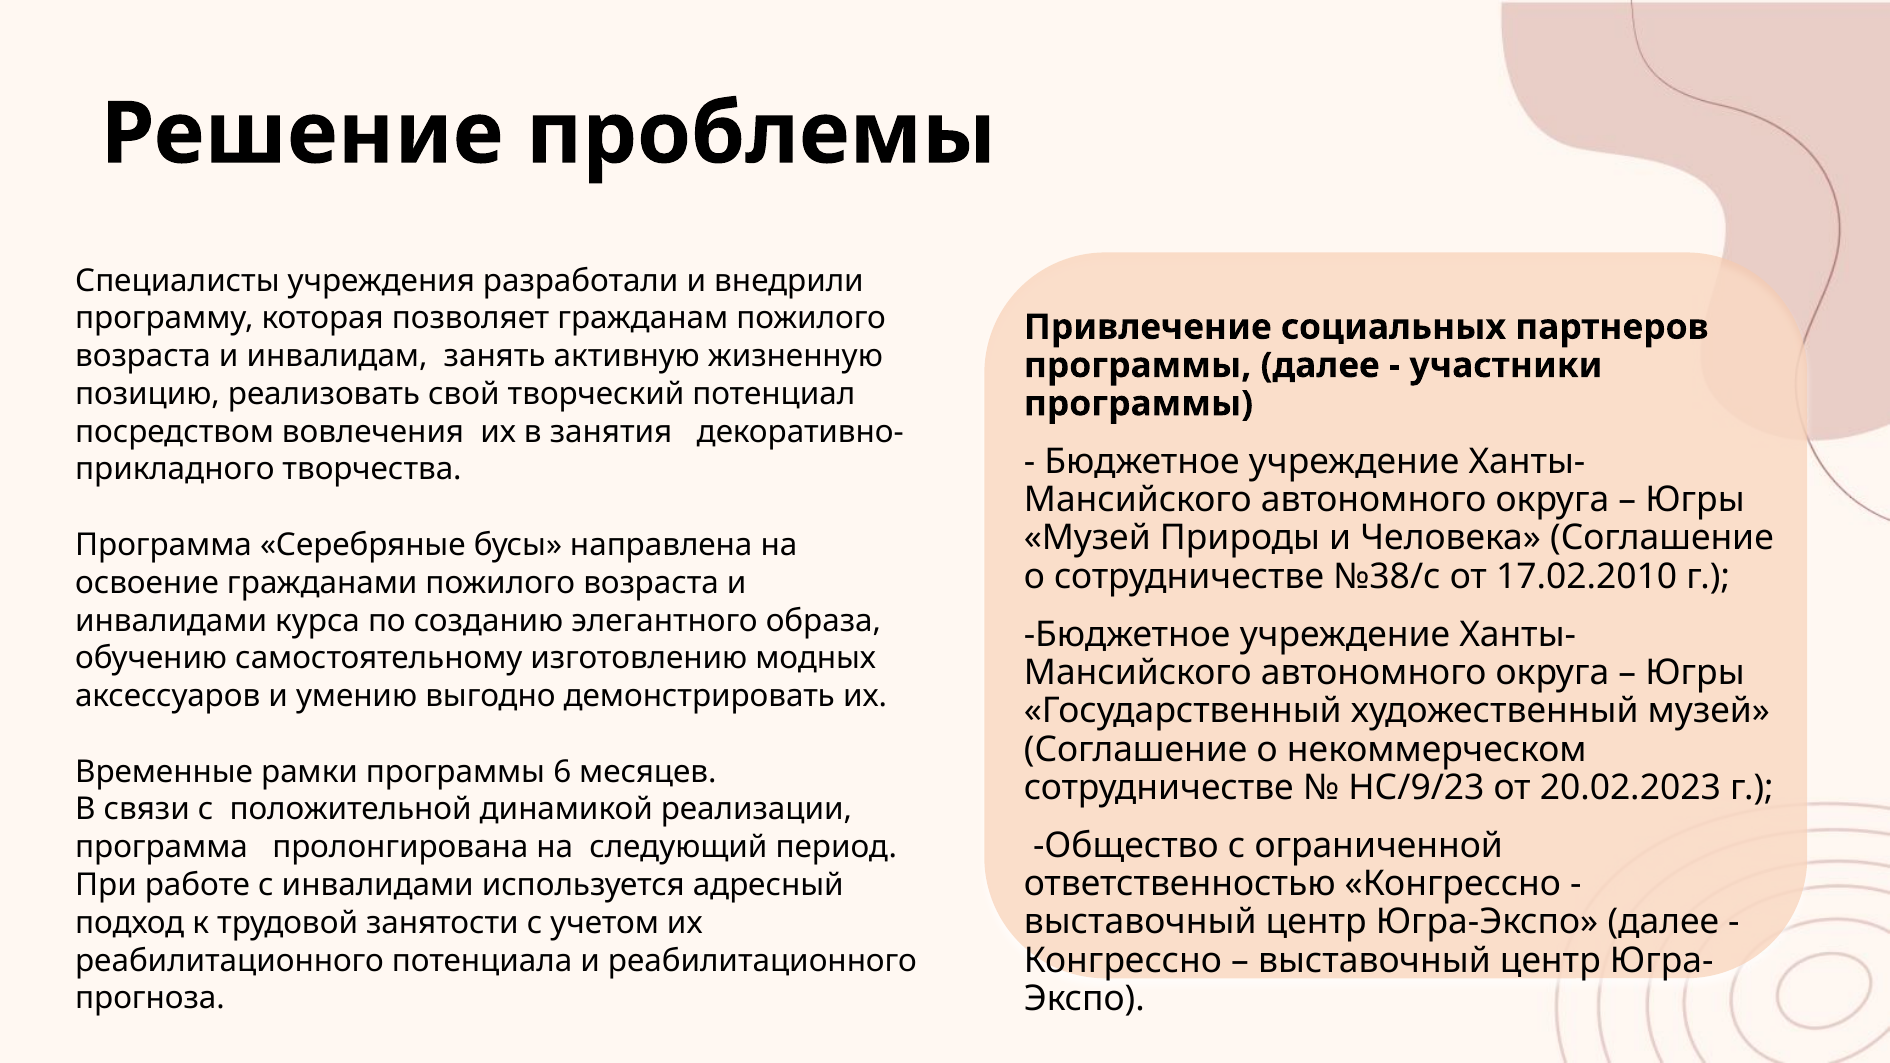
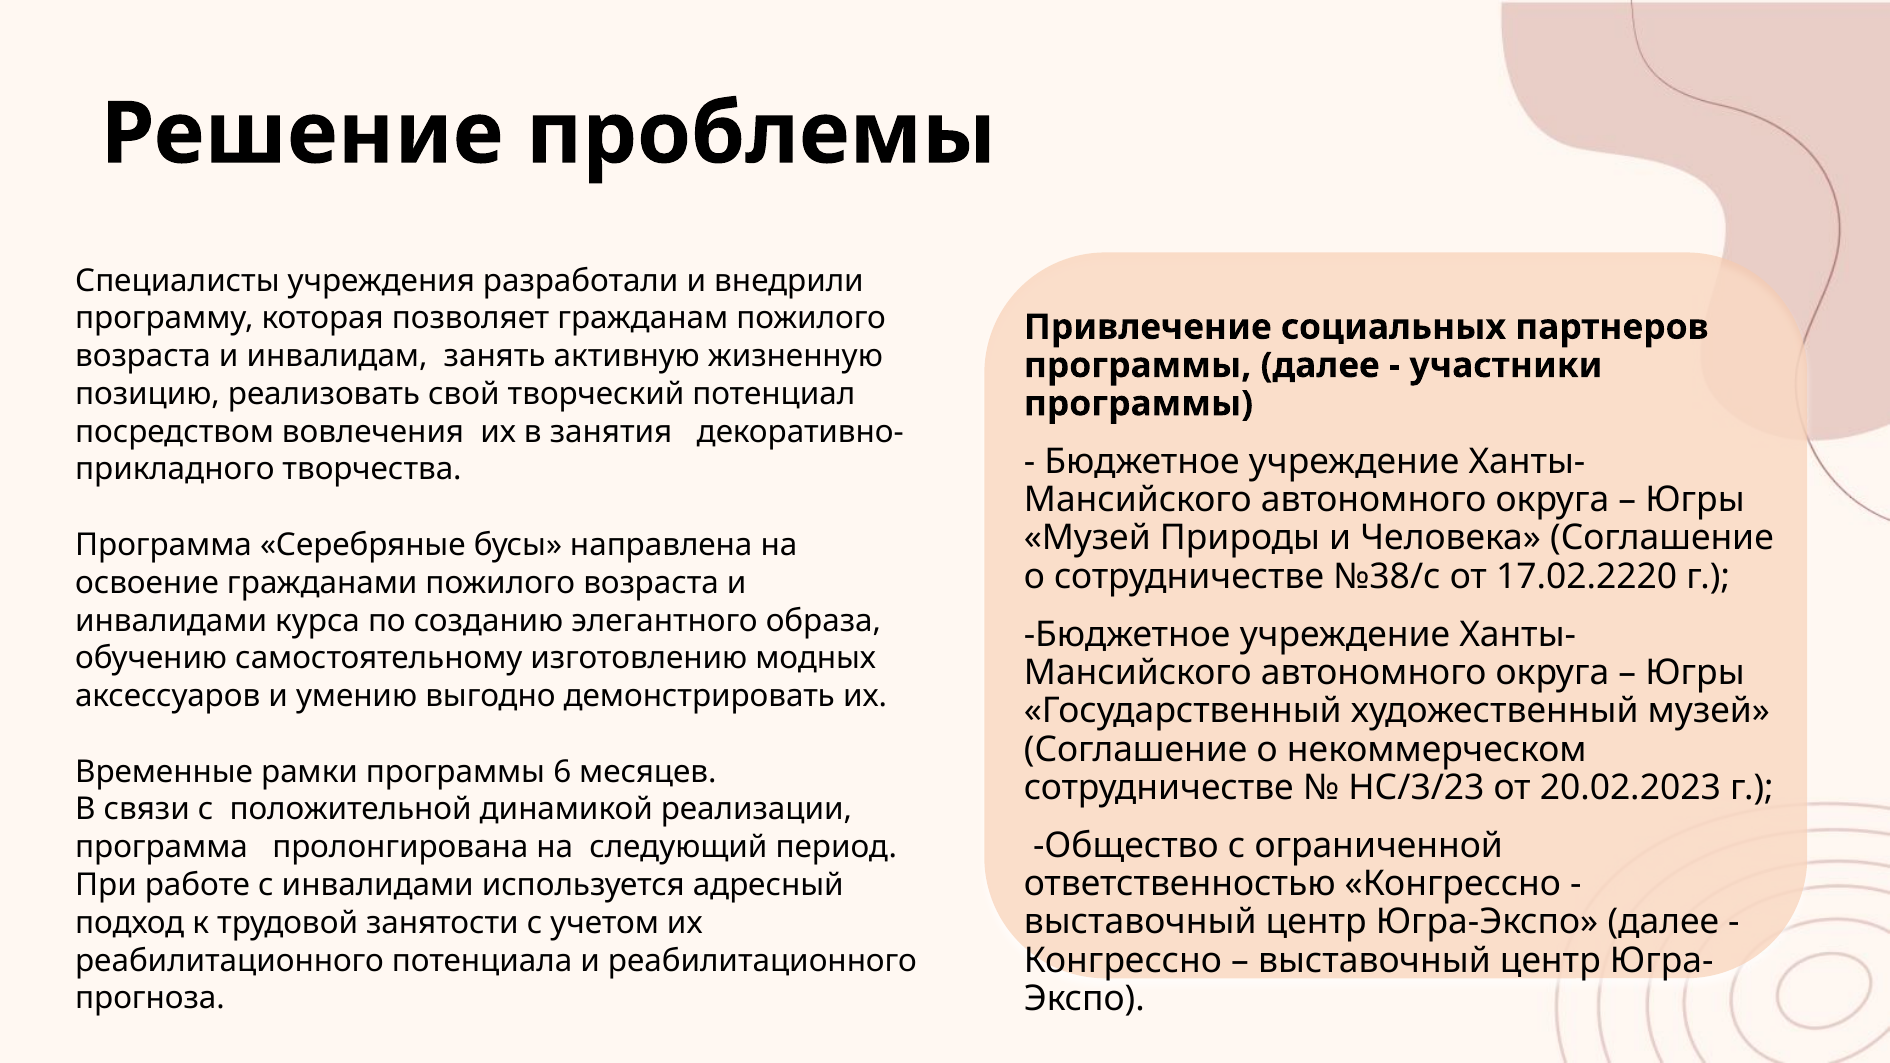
17.02.2010: 17.02.2010 -> 17.02.2220
НС/9/23: НС/9/23 -> НС/3/23
